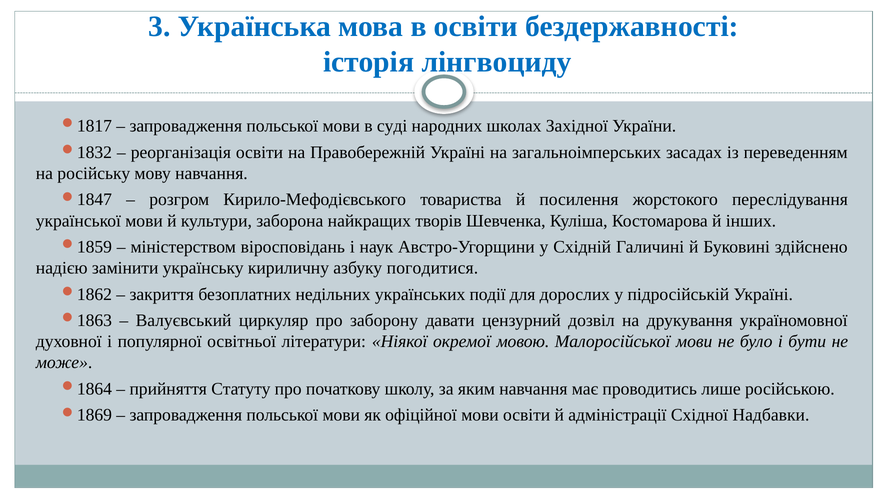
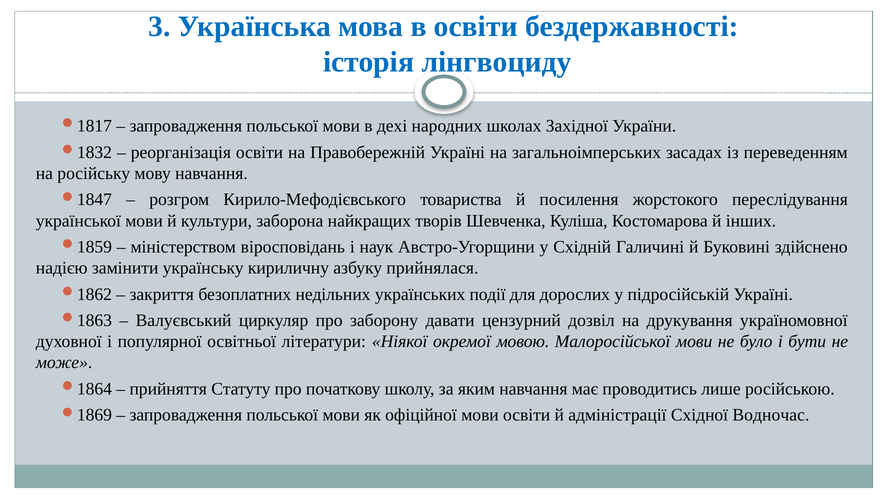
суді: суді -> дехі
погодитися: погодитися -> прийнялася
Надбавки: Надбавки -> Водночас
